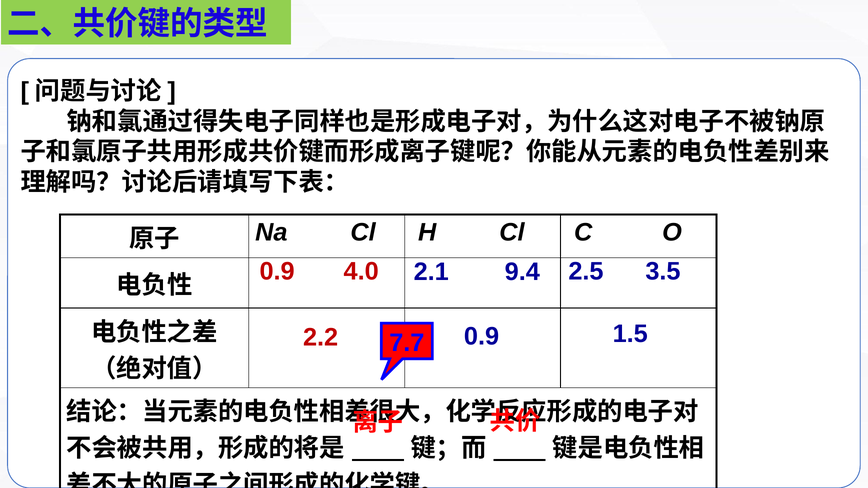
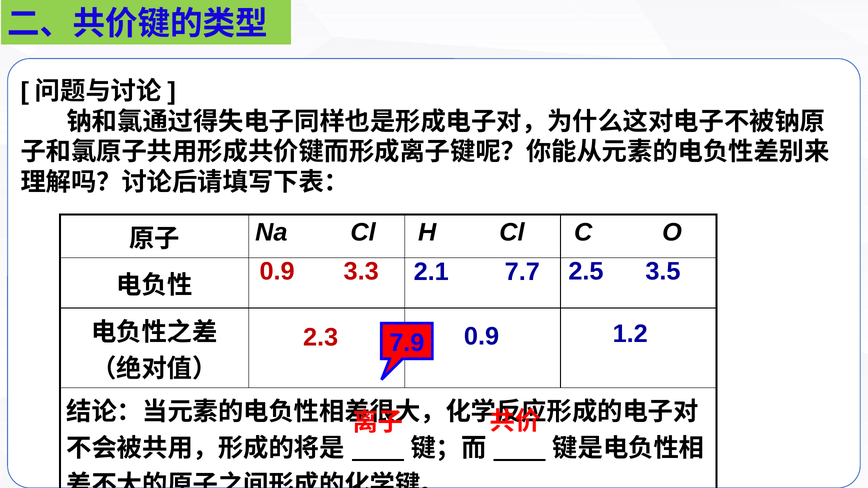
4.0: 4.0 -> 3.3
9.4: 9.4 -> 7.7
2.2: 2.2 -> 2.3
1.5: 1.5 -> 1.2
7.7: 7.7 -> 7.9
